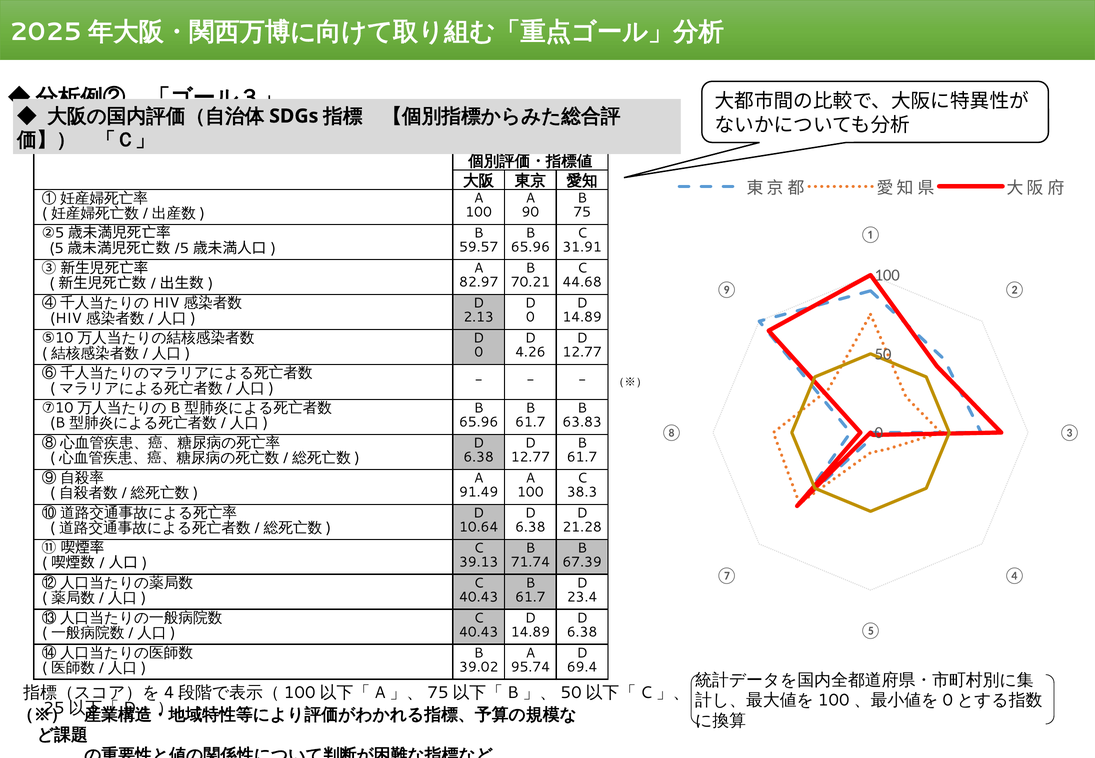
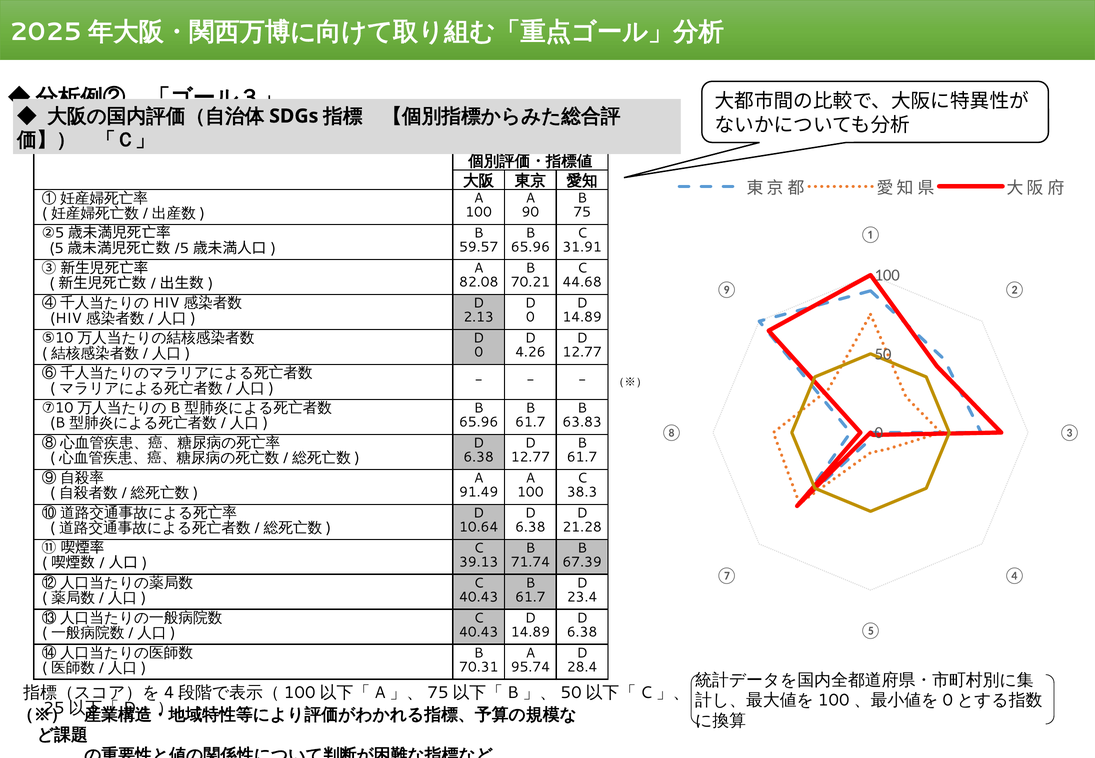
82.97: 82.97 -> 82.08
39.02: 39.02 -> 70.31
69.4: 69.4 -> 28.4
